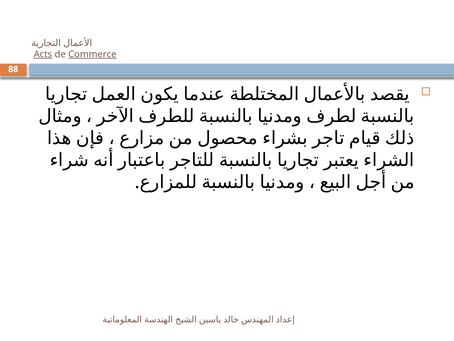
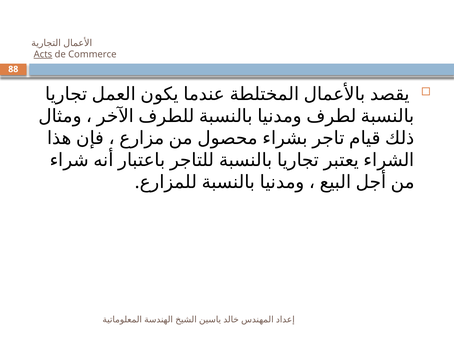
Commerce underline: present -> none
